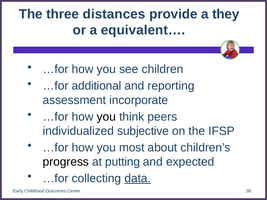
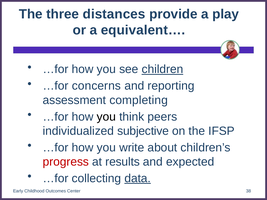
they: they -> play
children underline: none -> present
additional: additional -> concerns
incorporate: incorporate -> completing
most: most -> write
progress colour: black -> red
putting: putting -> results
